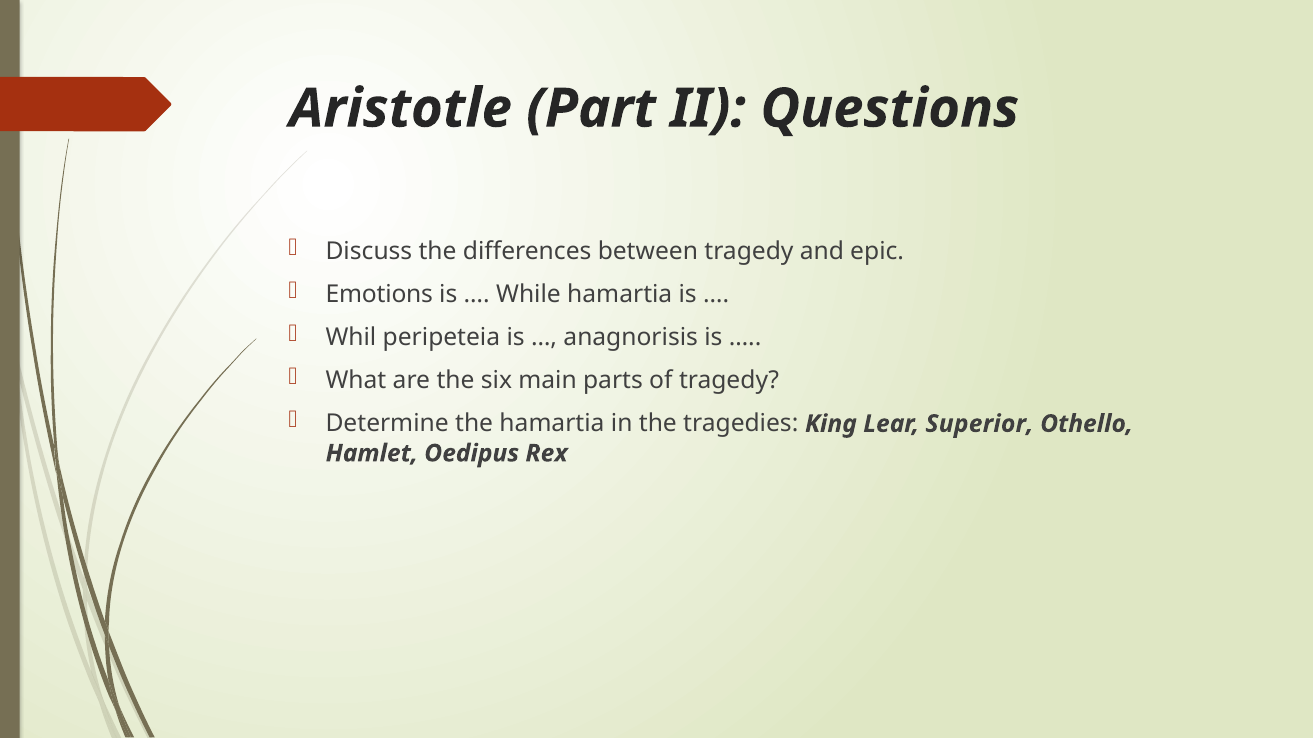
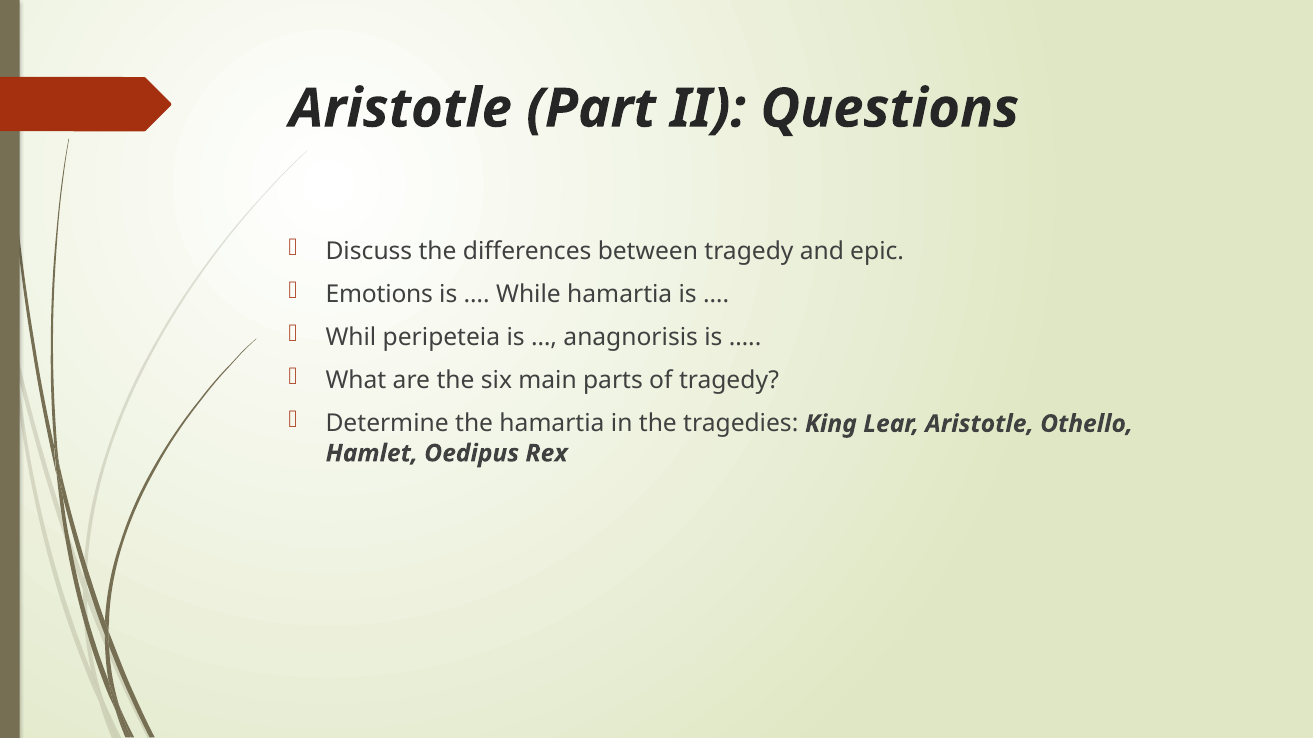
Lear Superior: Superior -> Aristotle
